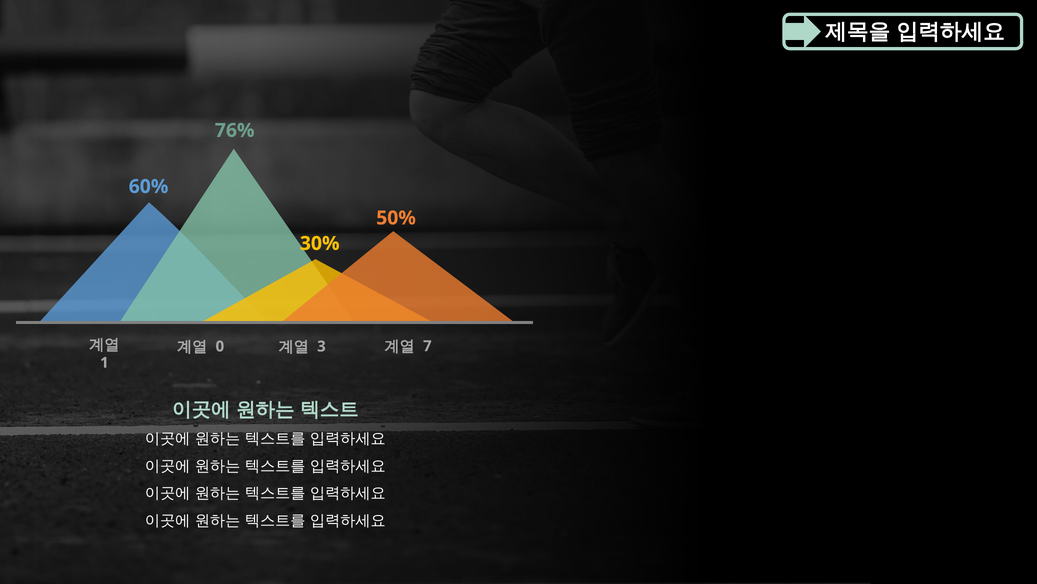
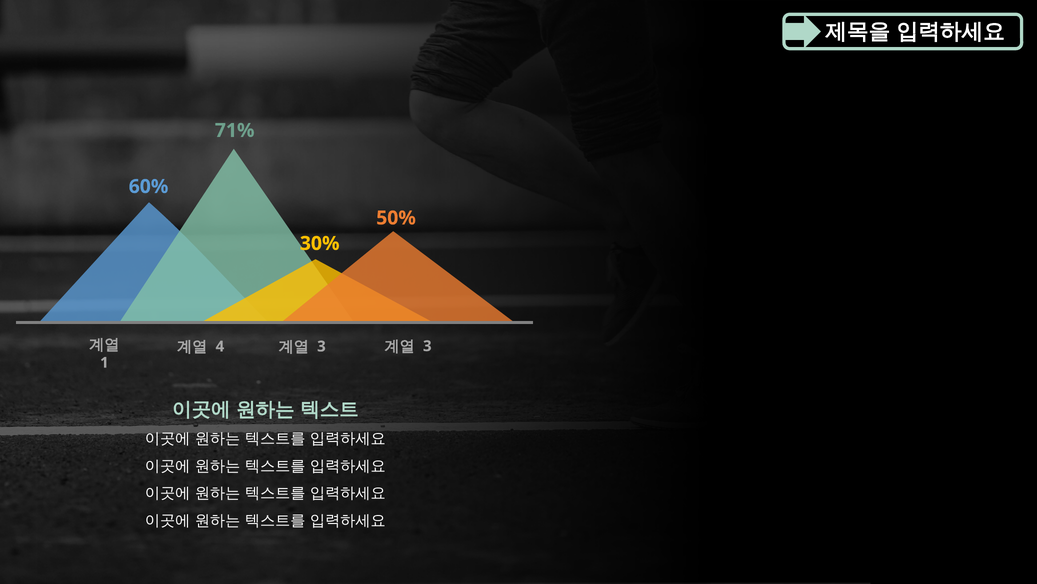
76%: 76% -> 71%
0: 0 -> 4
7 at (427, 346): 7 -> 3
